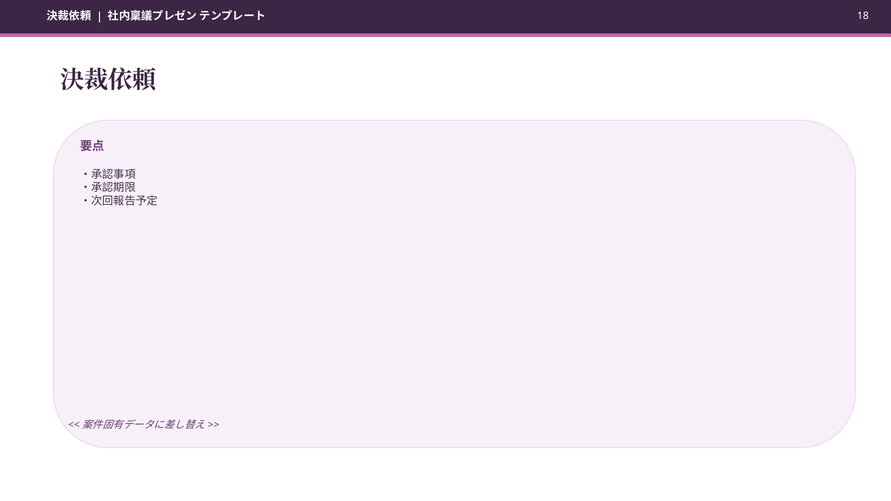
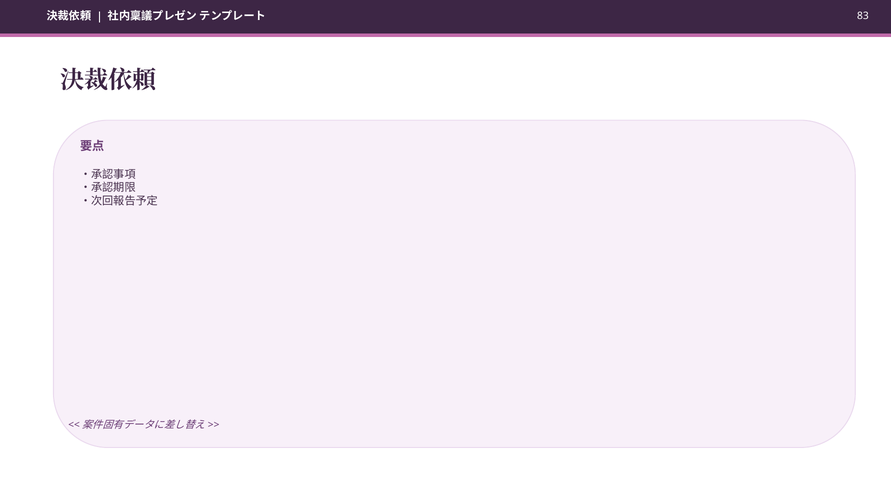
18: 18 -> 83
